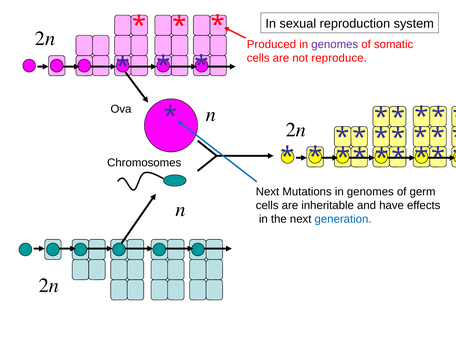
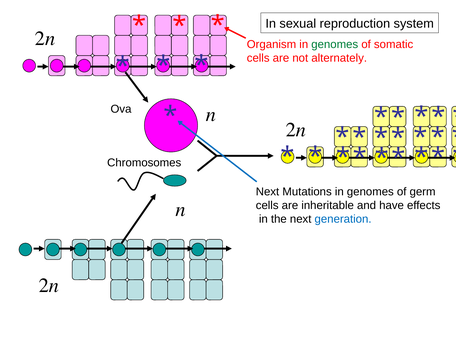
Produced: Produced -> Organism
genomes at (335, 44) colour: purple -> green
reproduce: reproduce -> alternately
